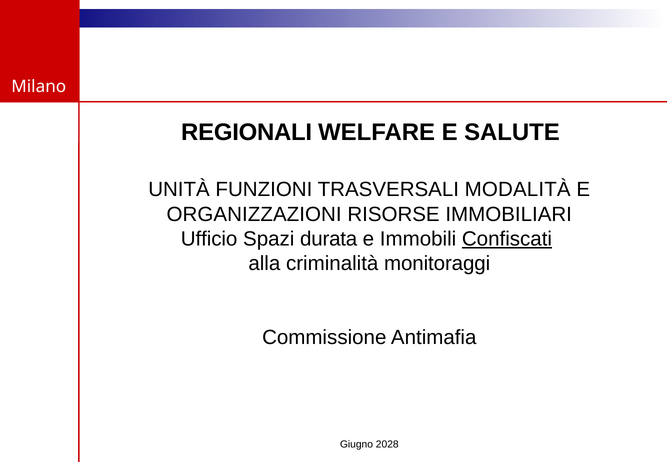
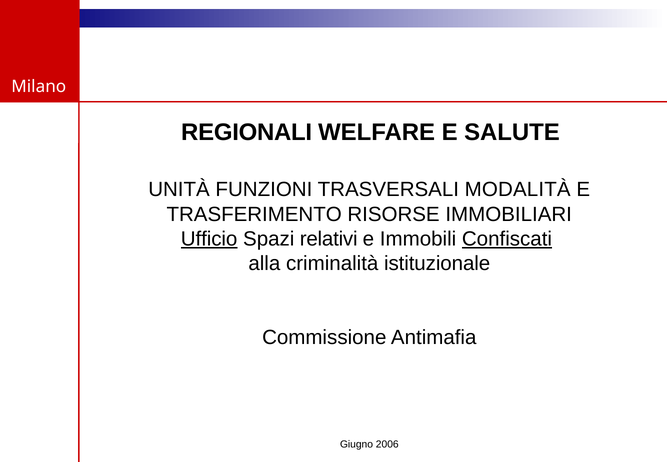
ORGANIZZAZIONI: ORGANIZZAZIONI -> TRASFERIMENTO
Ufficio underline: none -> present
durata: durata -> relativi
monitoraggi: monitoraggi -> istituzionale
2028: 2028 -> 2006
